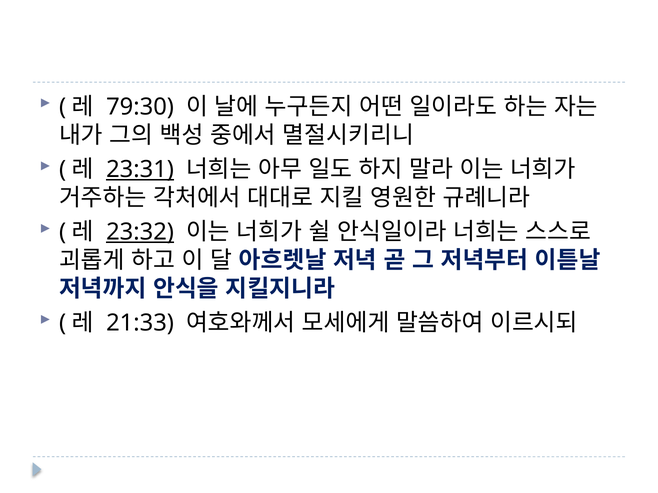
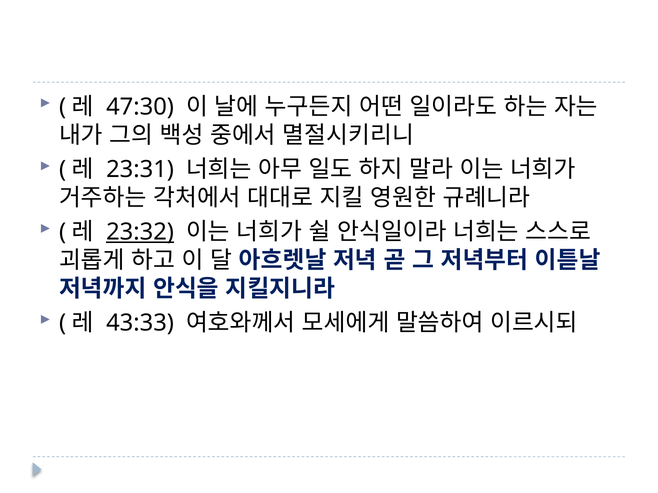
79:30: 79:30 -> 47:30
23:31 underline: present -> none
21:33: 21:33 -> 43:33
